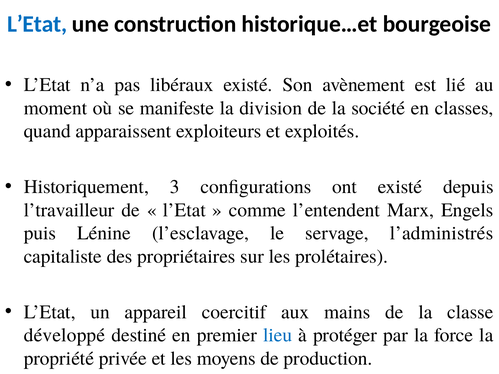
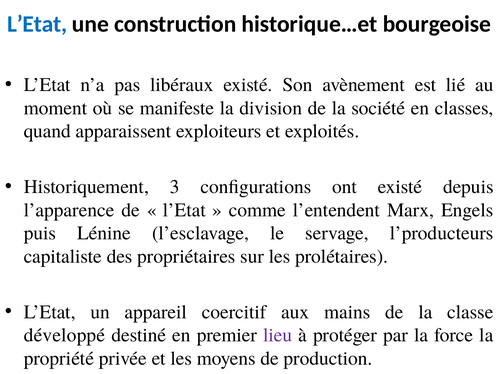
l’travailleur: l’travailleur -> l’apparence
l’administrés: l’administrés -> l’producteurs
lieu colour: blue -> purple
